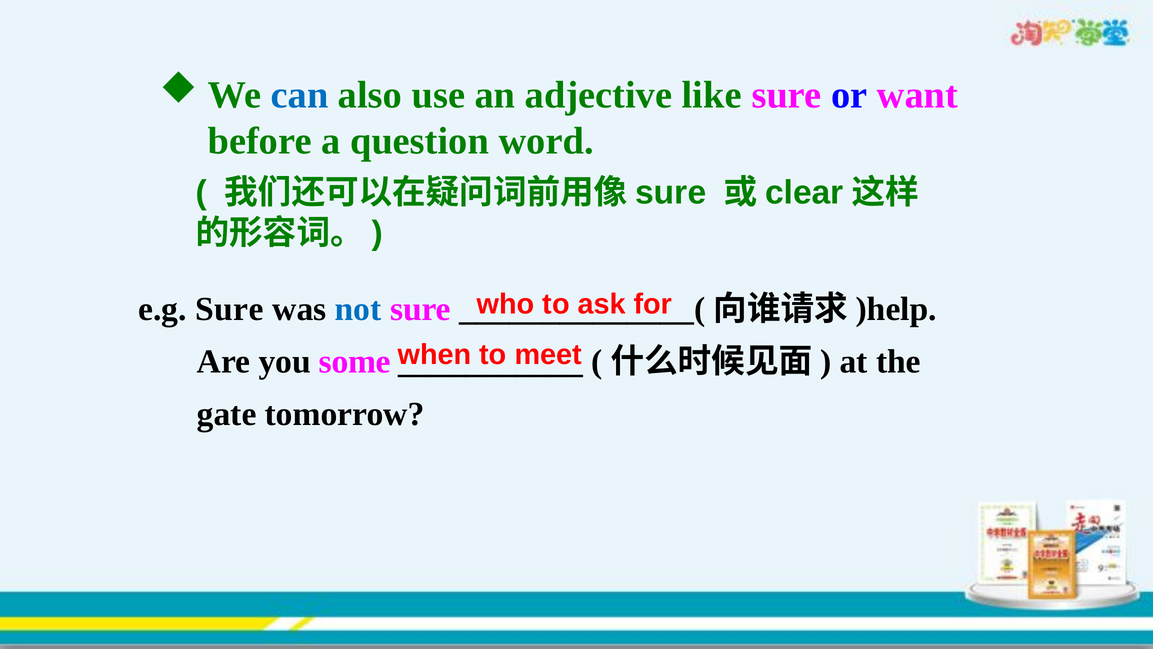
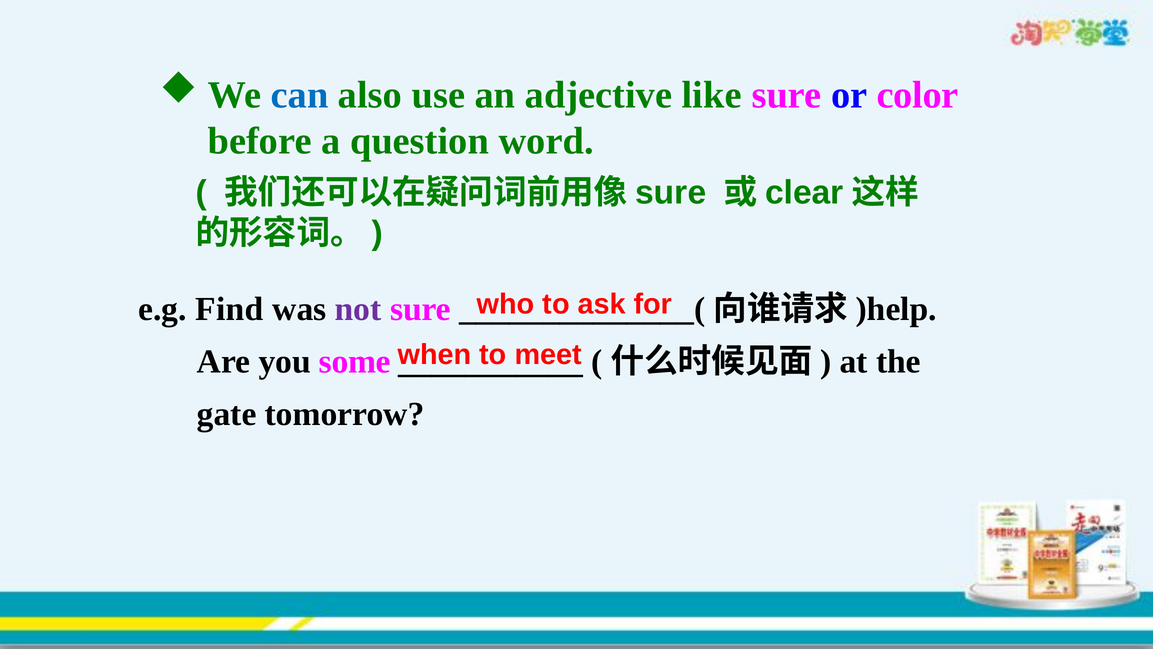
want: want -> color
e.g Sure: Sure -> Find
not colour: blue -> purple
